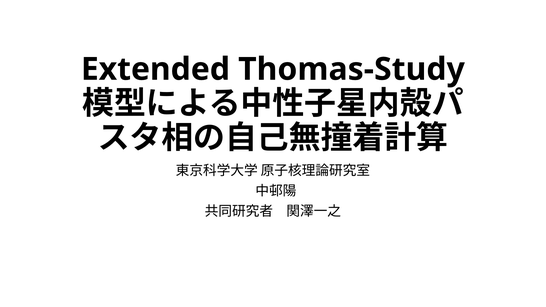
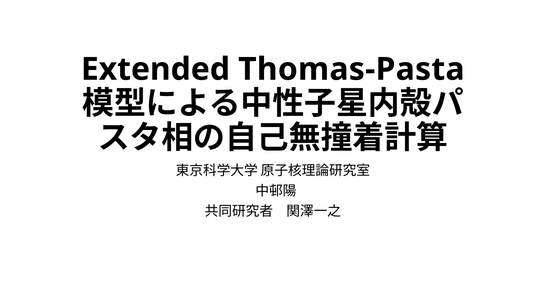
Thomas-Study: Thomas-Study -> Thomas-Pasta
